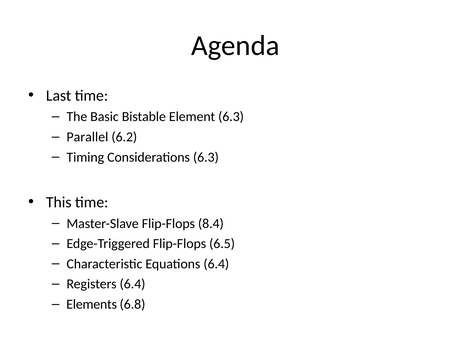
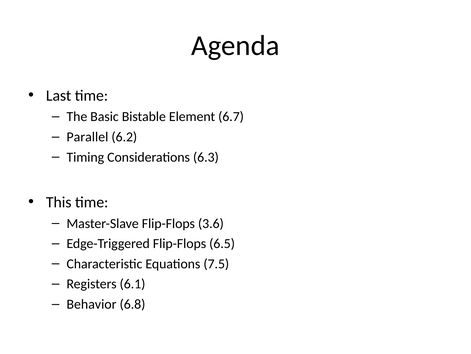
Element 6.3: 6.3 -> 6.7
8.4: 8.4 -> 3.6
Equations 6.4: 6.4 -> 7.5
Registers 6.4: 6.4 -> 6.1
Elements: Elements -> Behavior
